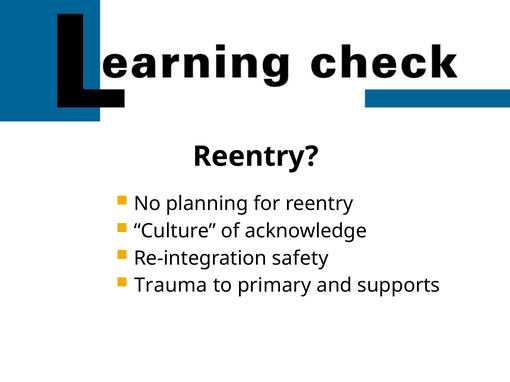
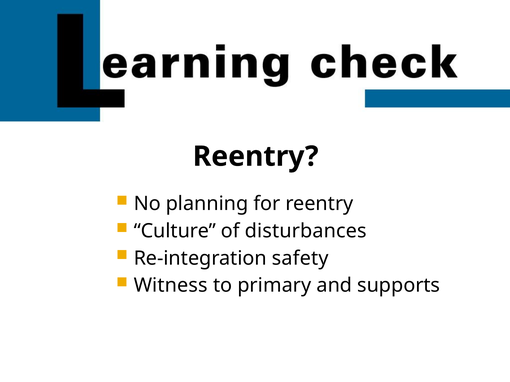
acknowledge: acknowledge -> disturbances
Trauma: Trauma -> Witness
